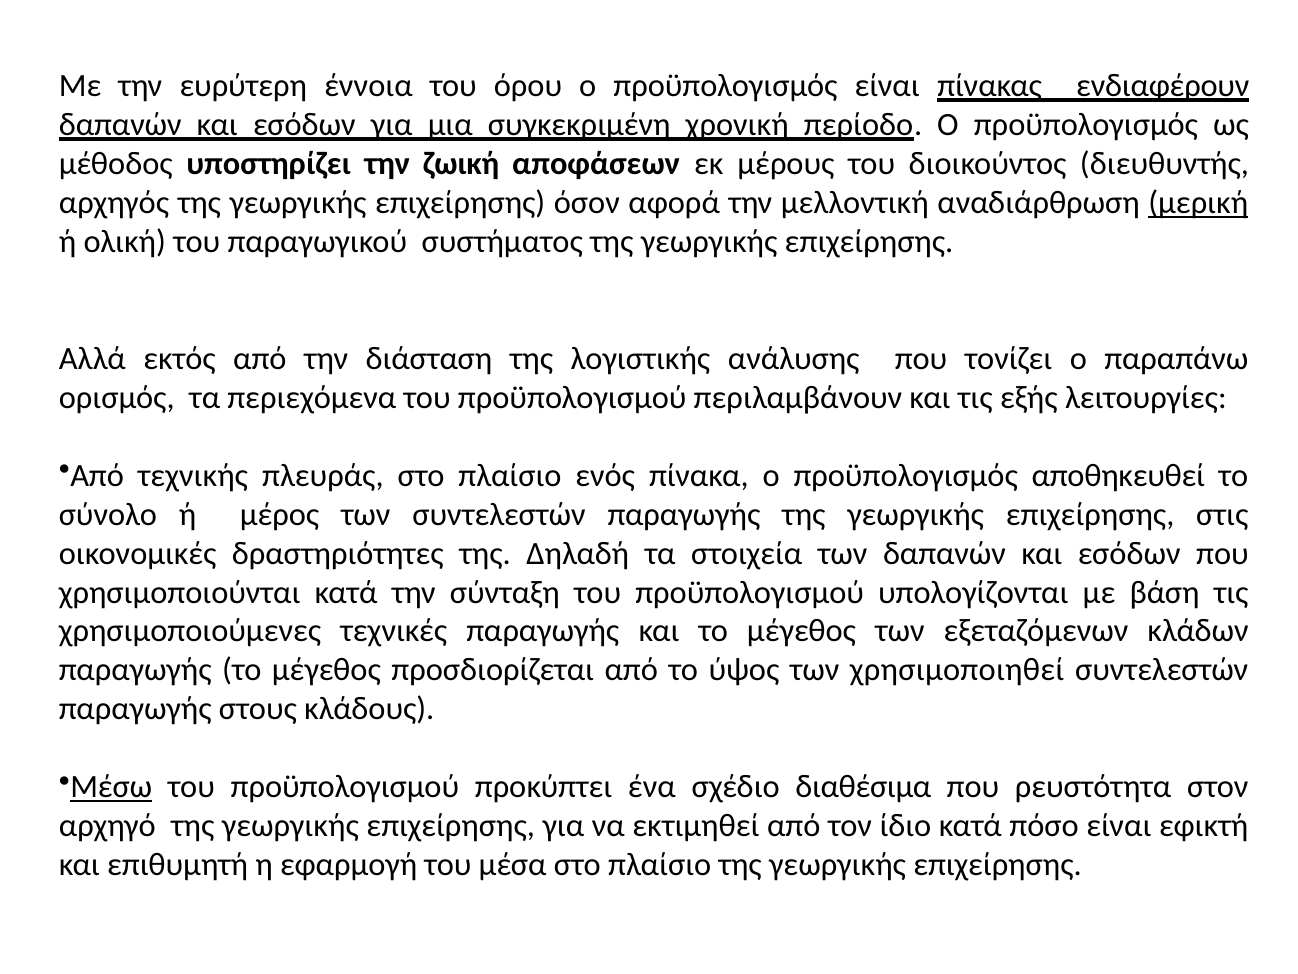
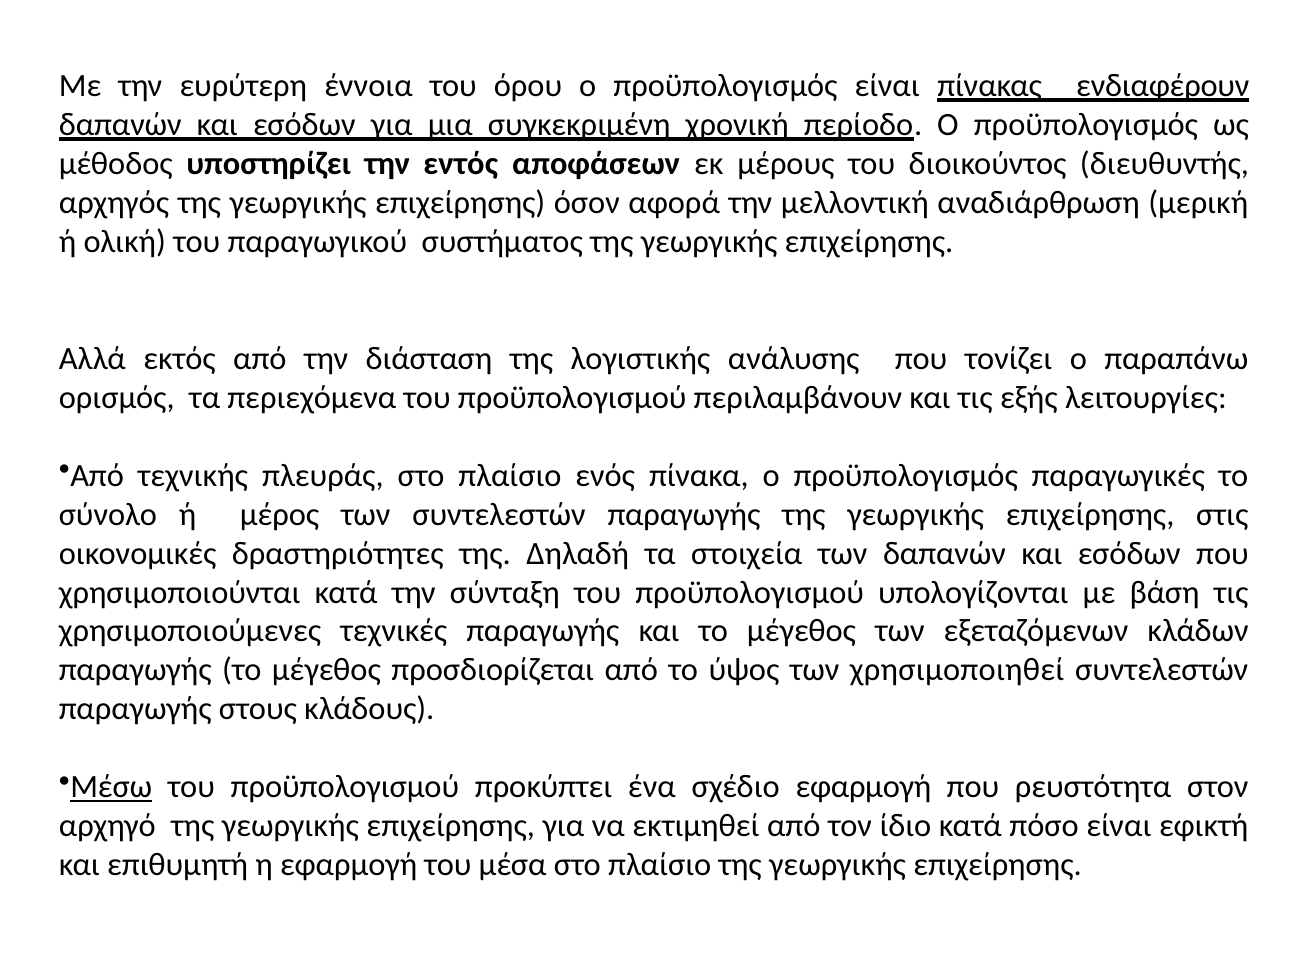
ζωική: ζωική -> εντός
μερική underline: present -> none
αποθηκευθεί: αποθηκευθεί -> παραγωγικές
σχέδιο διαθέσιμα: διαθέσιμα -> εφαρμογή
